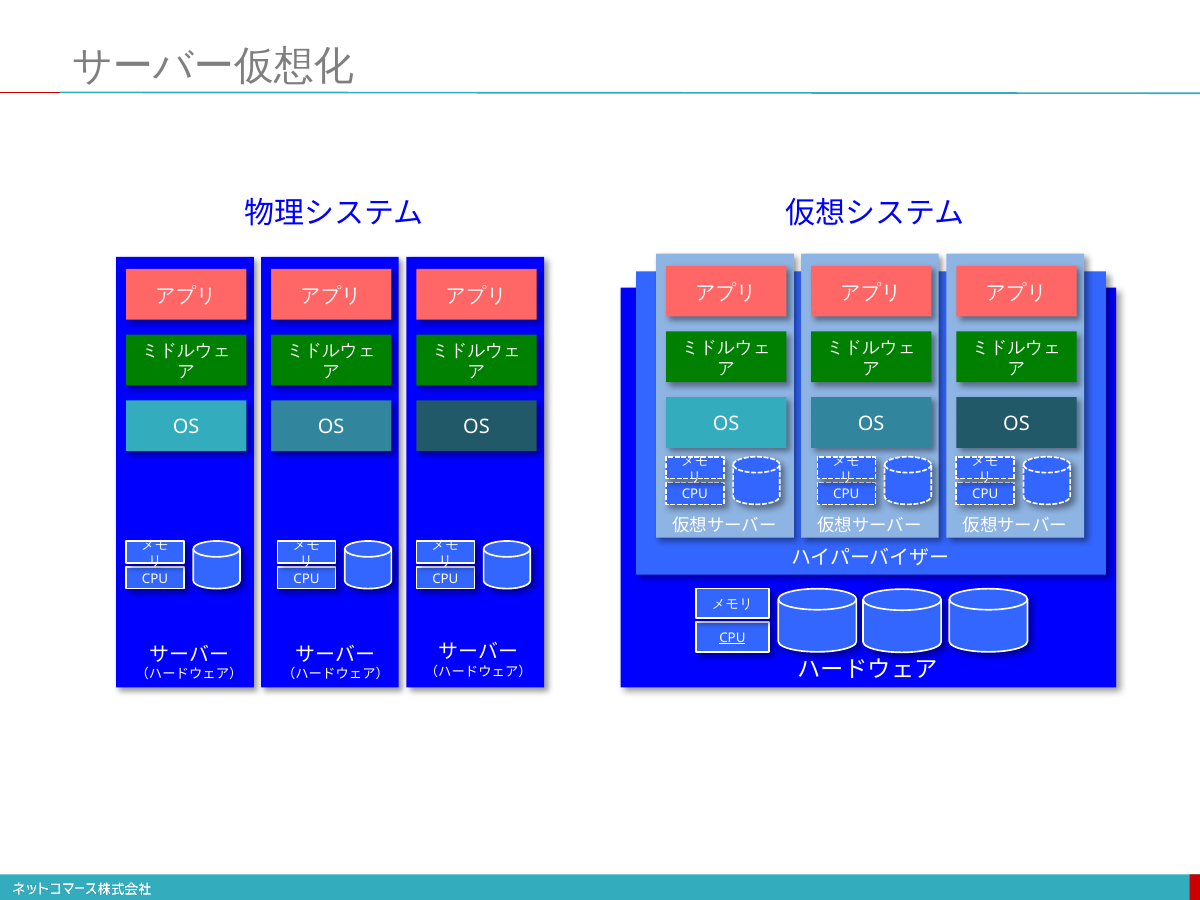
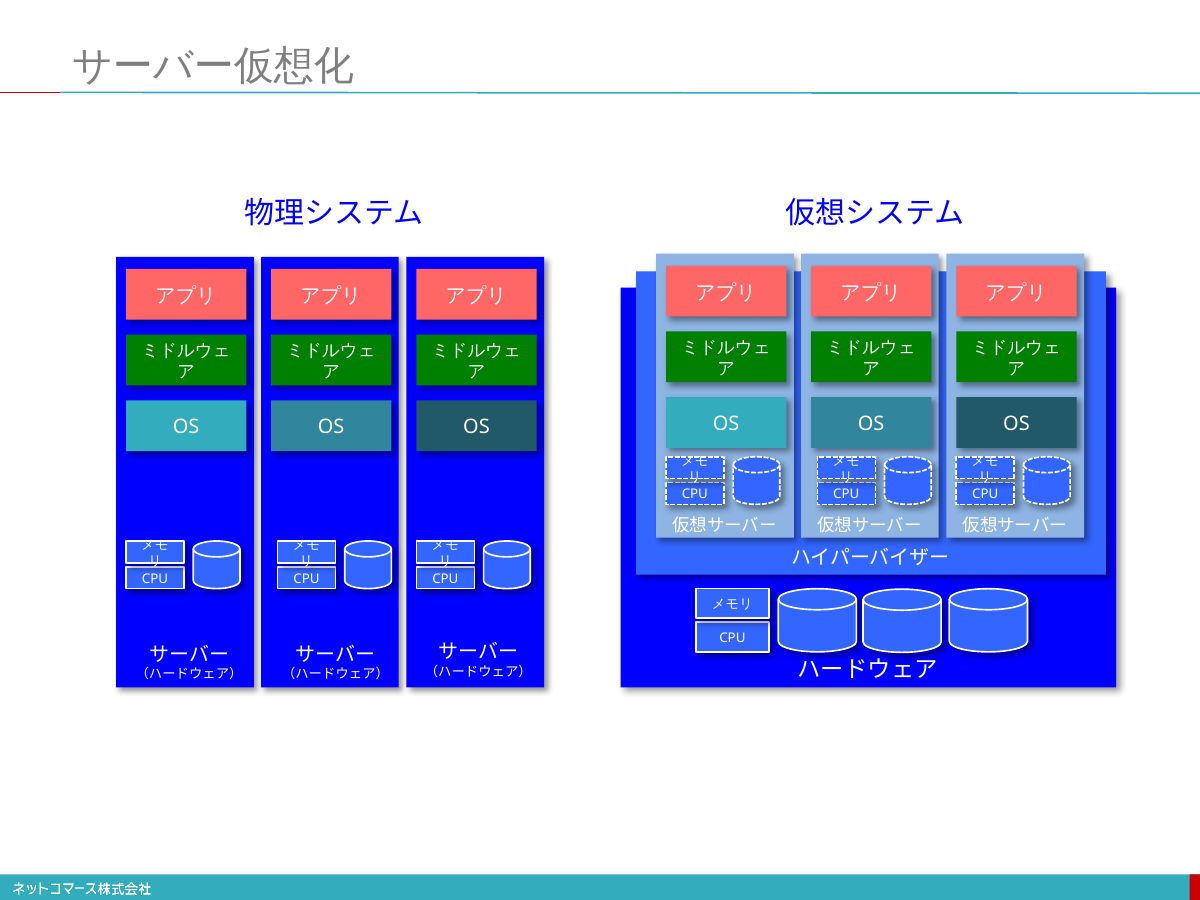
CPU at (732, 638) underline: present -> none
